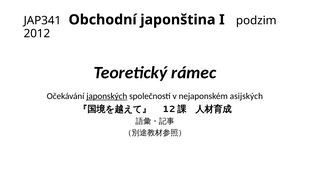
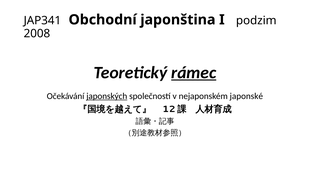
2012: 2012 -> 2008
rámec underline: none -> present
asijských: asijských -> japonské
